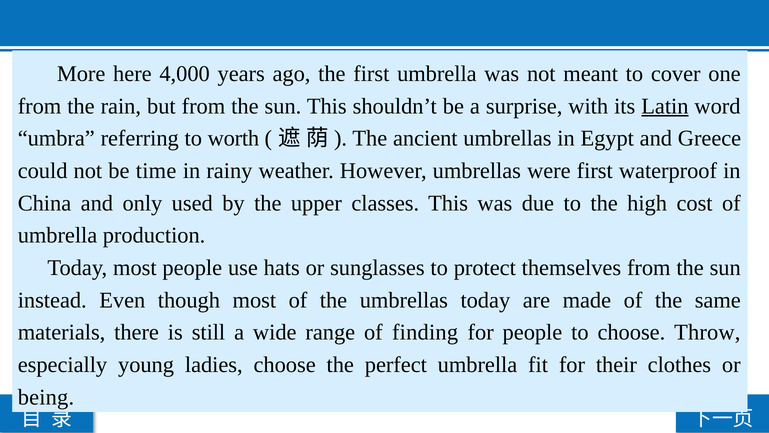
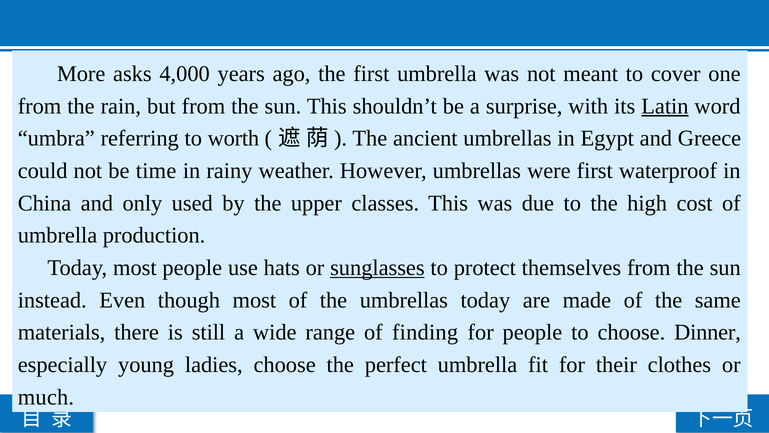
here: here -> asks
sunglasses underline: none -> present
Throw: Throw -> Dinner
being: being -> much
